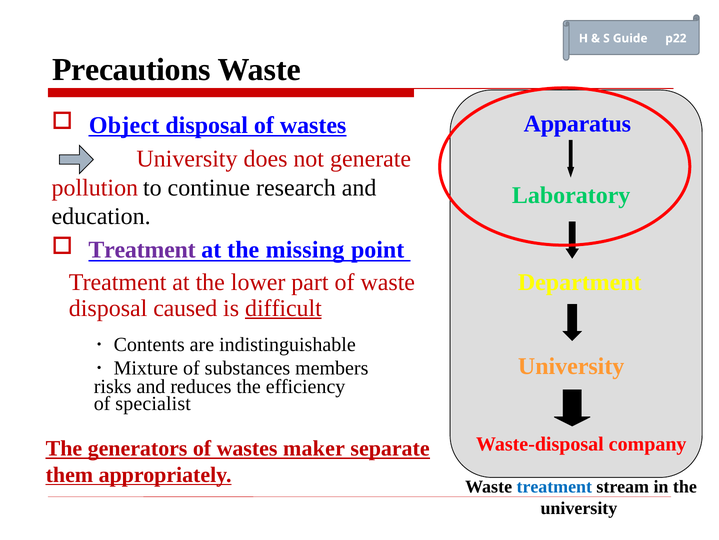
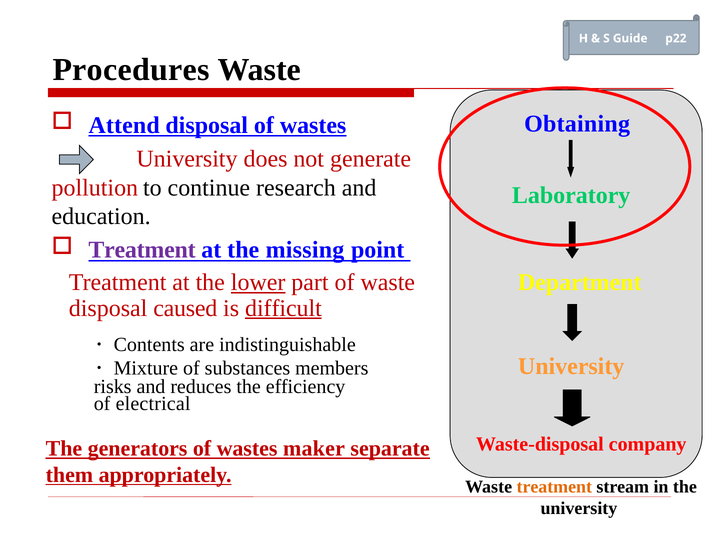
Precautions: Precautions -> Procedures
Object: Object -> Attend
Apparatus: Apparatus -> Obtaining
lower underline: none -> present
specialist: specialist -> electrical
treatment at (554, 486) colour: blue -> orange
